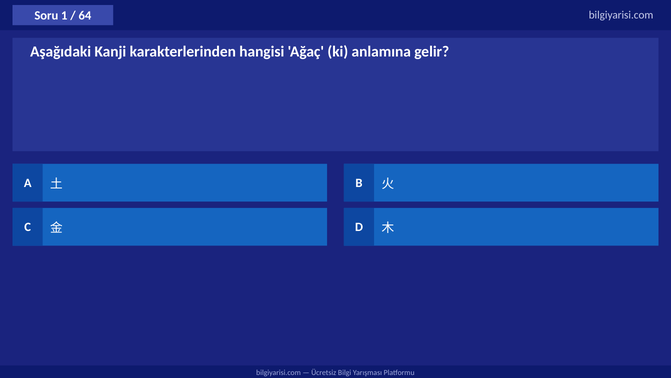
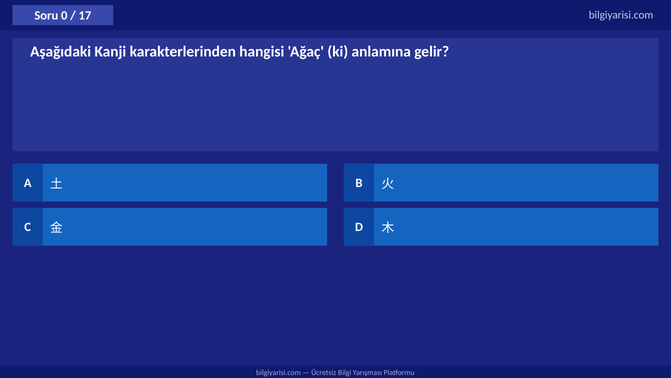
1: 1 -> 0
64: 64 -> 17
